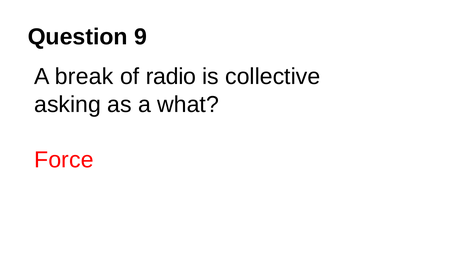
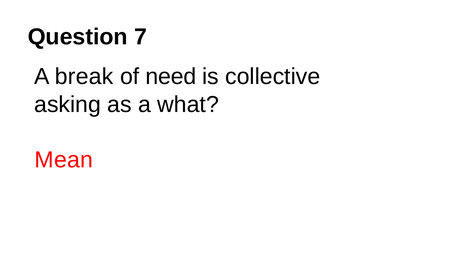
9: 9 -> 7
radio: radio -> need
Force: Force -> Mean
